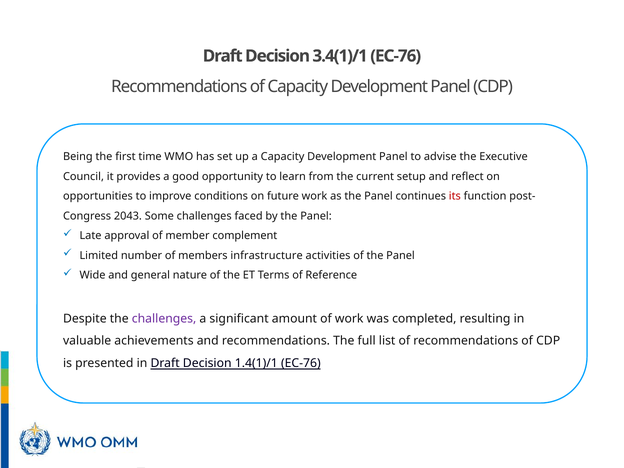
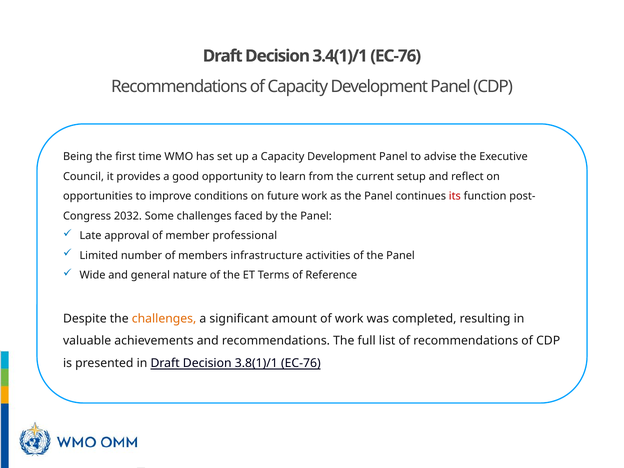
2043: 2043 -> 2032
complement: complement -> professional
challenges at (164, 319) colour: purple -> orange
1.4(1)/1: 1.4(1)/1 -> 3.8(1)/1
